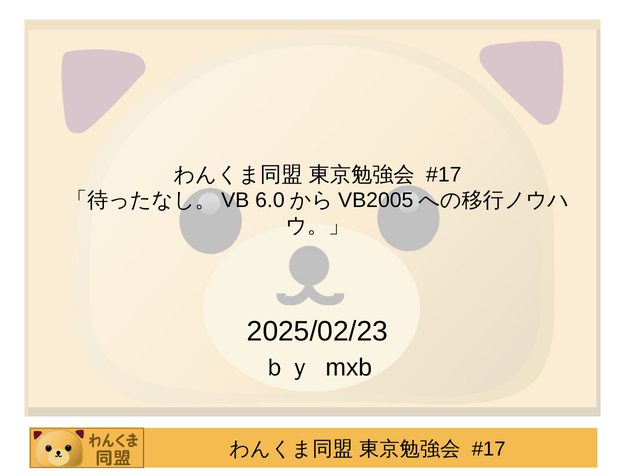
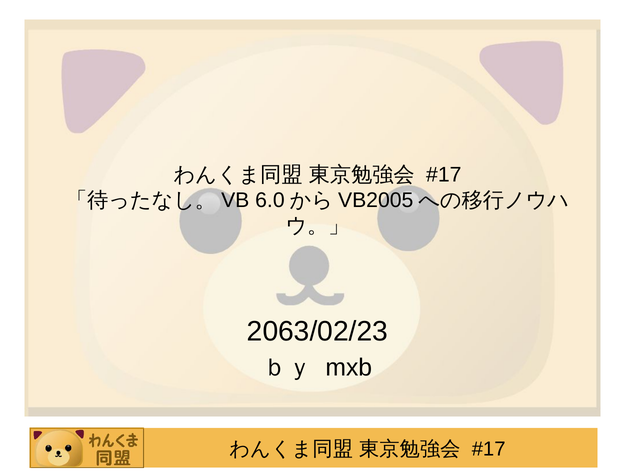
2025/02/23: 2025/02/23 -> 2063/02/23
